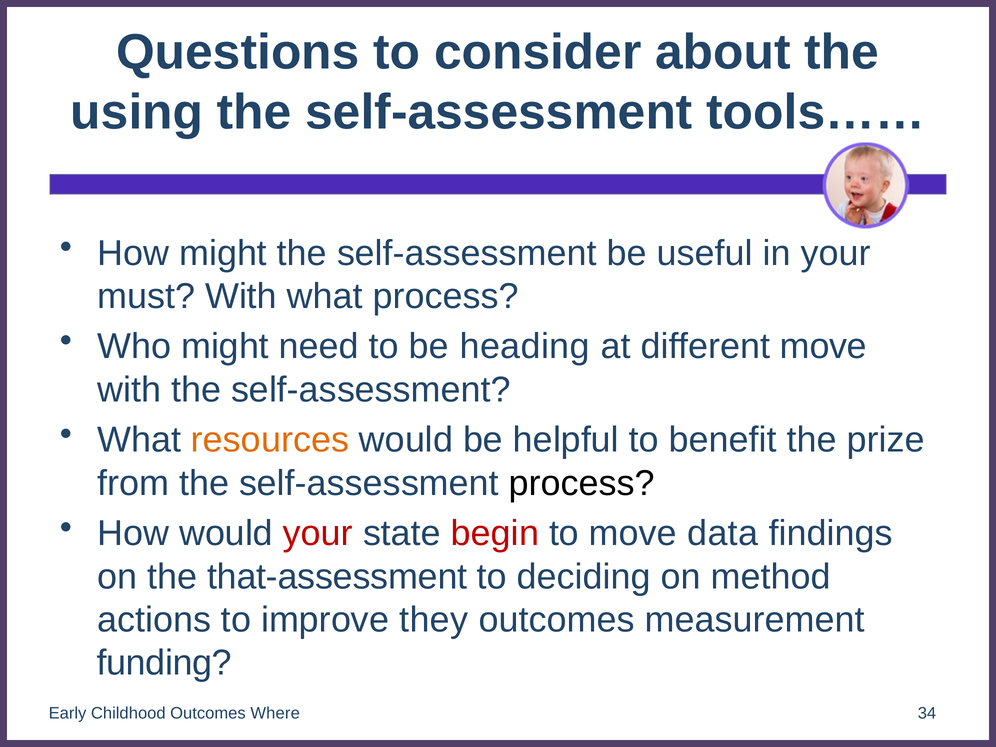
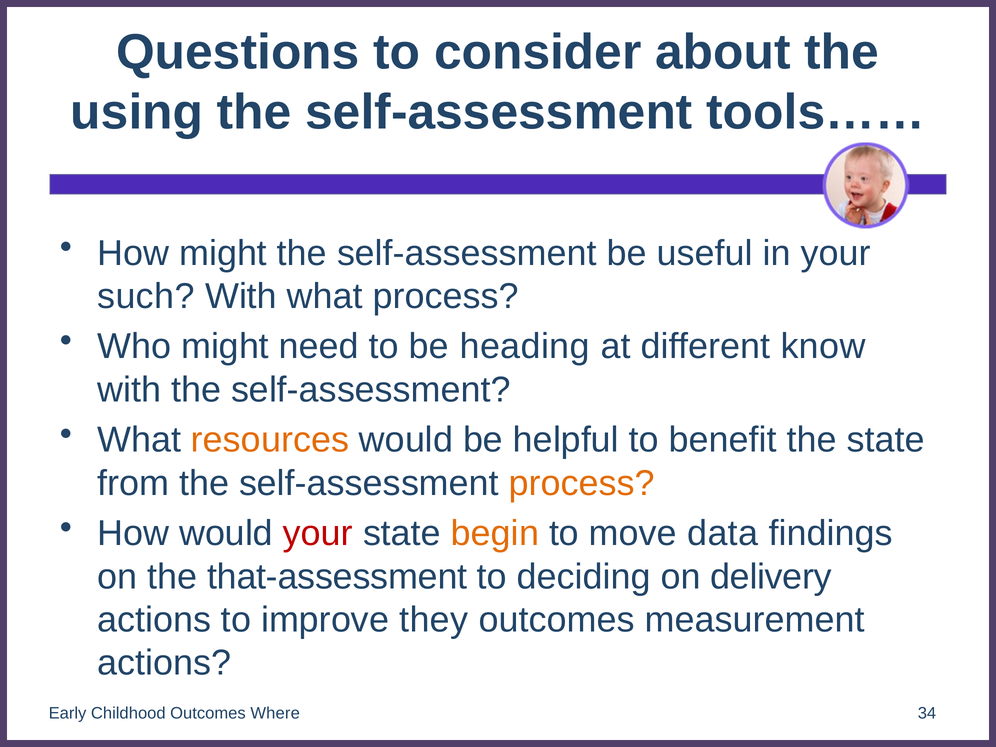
must: must -> such
different move: move -> know
the prize: prize -> state
process at (582, 483) colour: black -> orange
begin colour: red -> orange
method: method -> delivery
funding at (164, 663): funding -> actions
